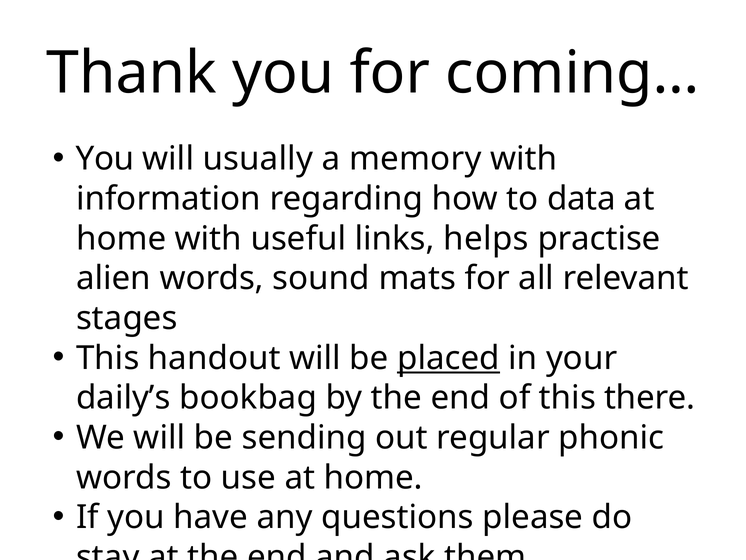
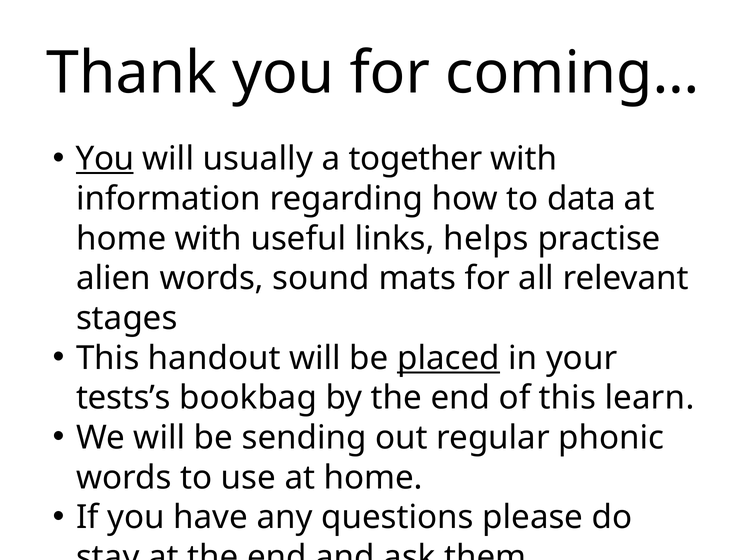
You at (105, 159) underline: none -> present
memory: memory -> together
daily’s: daily’s -> tests’s
there: there -> learn
